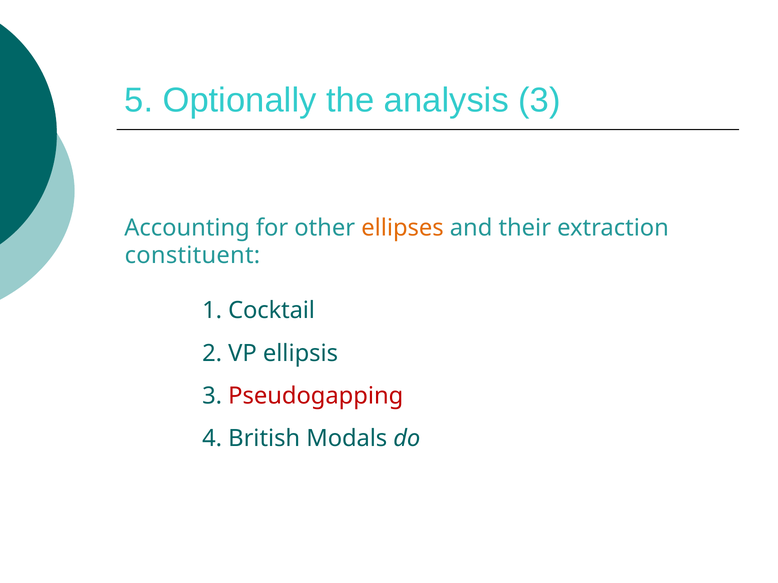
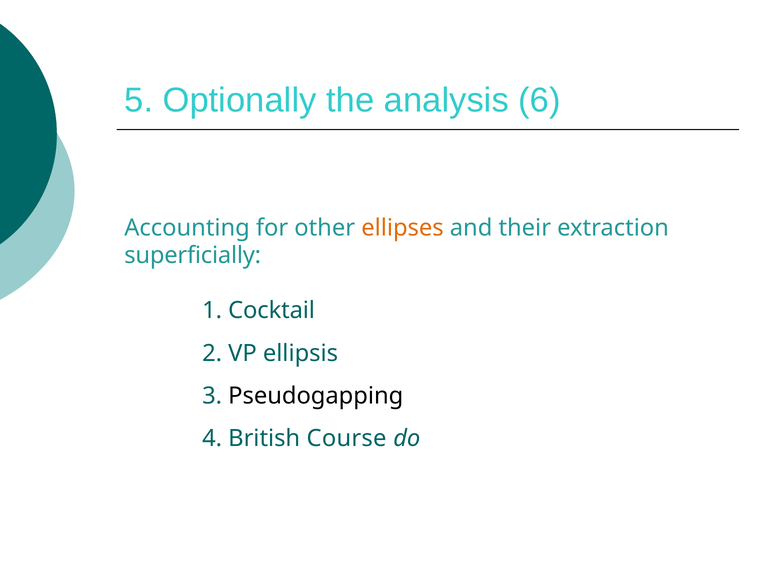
analysis 3: 3 -> 6
constituent: constituent -> superficially
Pseudogapping colour: red -> black
Modals: Modals -> Course
